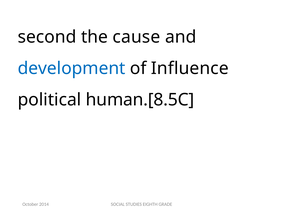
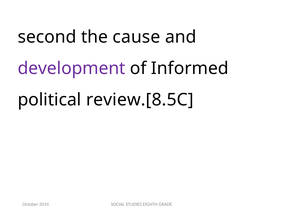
development colour: blue -> purple
Influence: Influence -> Informed
human.[8.5C: human.[8.5C -> review.[8.5C
